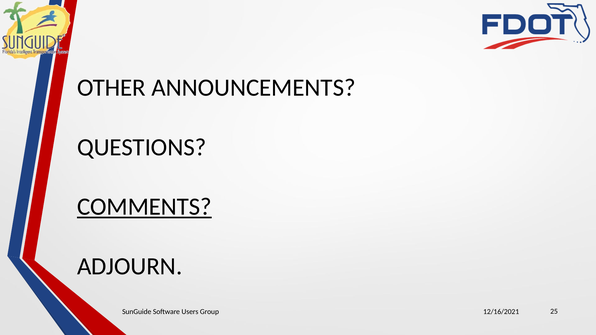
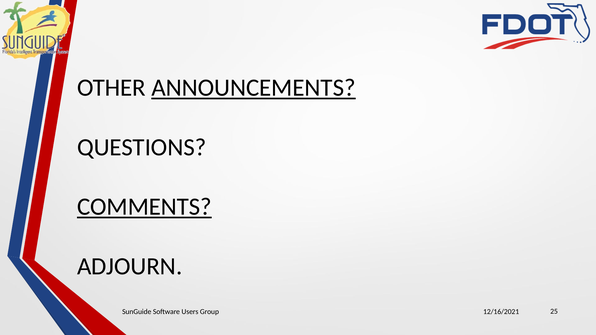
ANNOUNCEMENTS underline: none -> present
